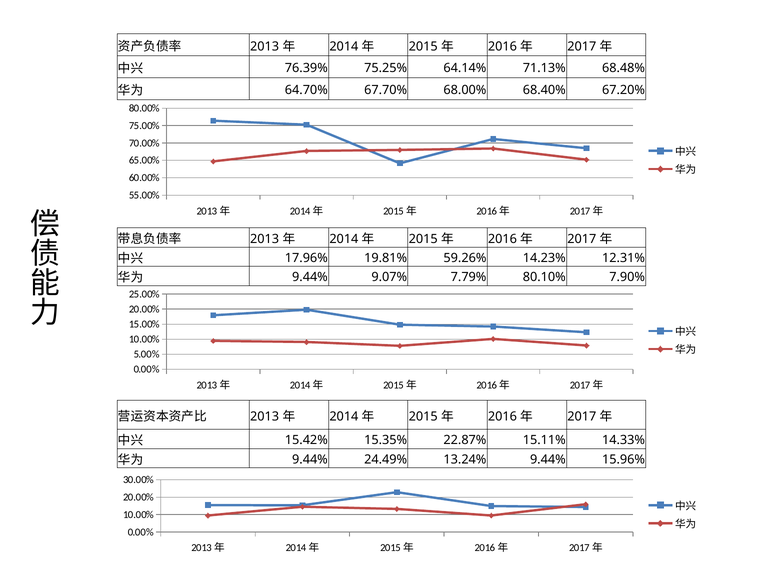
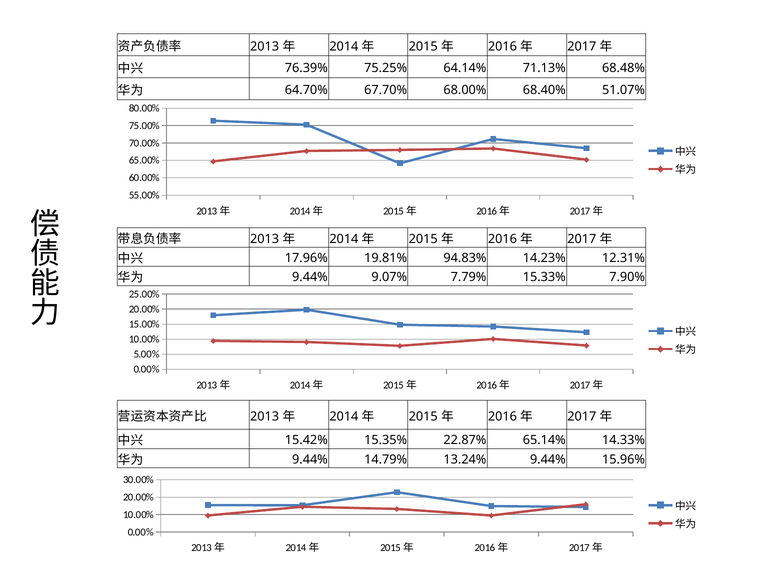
67.20%: 67.20% -> 51.07%
59.26%: 59.26% -> 94.83%
80.10%: 80.10% -> 15.33%
15.11%: 15.11% -> 65.14%
24.49%: 24.49% -> 14.79%
